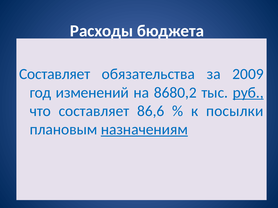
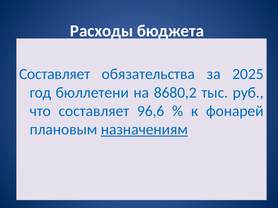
2009: 2009 -> 2025
изменений: изменений -> бюллетени
руб underline: present -> none
86,6: 86,6 -> 96,6
посылки: посылки -> фонарей
